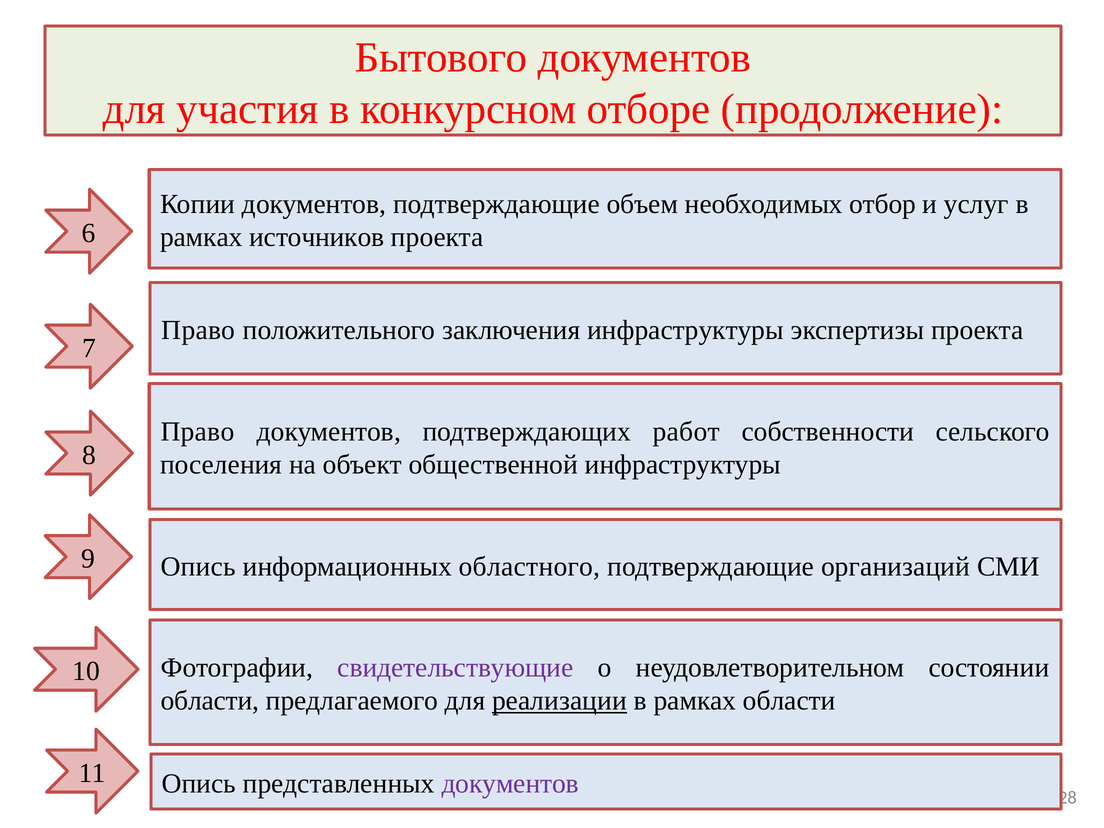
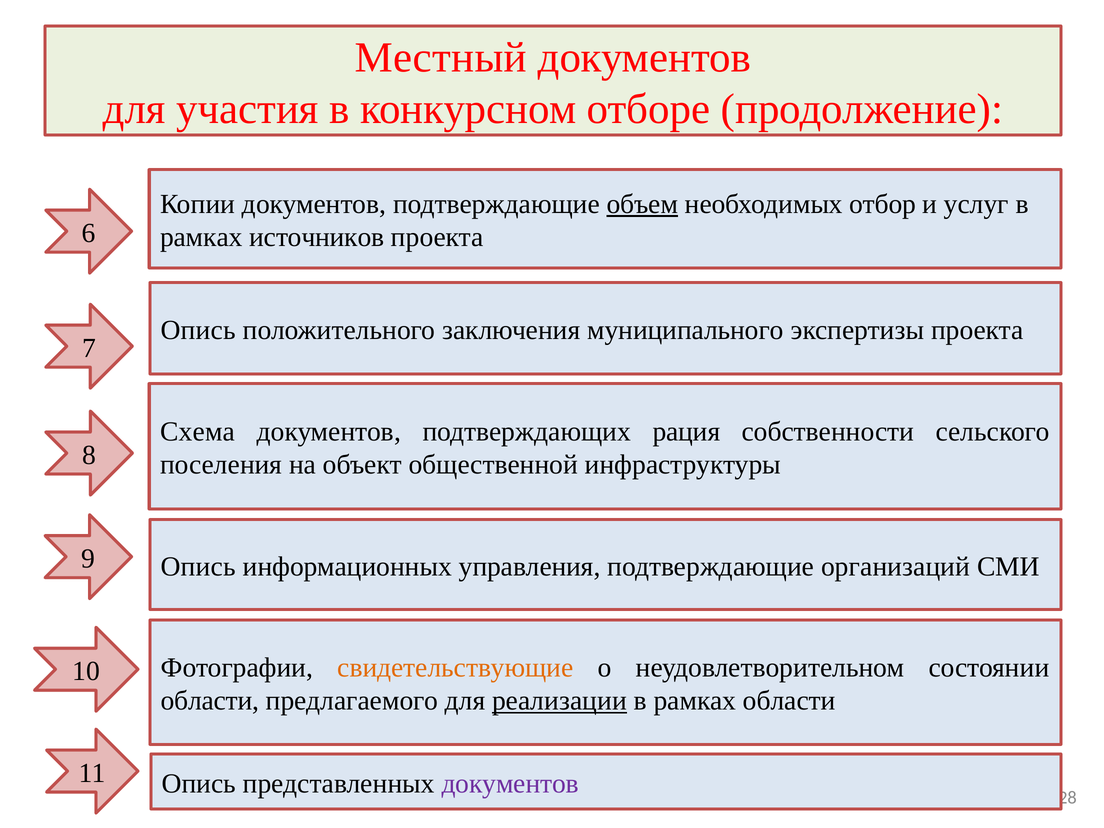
Бытового: Бытового -> Местный
объем underline: none -> present
Право at (198, 330): Право -> Опись
заключения инфраструктуры: инфраструктуры -> муниципального
Право at (197, 432): Право -> Схема
работ: работ -> рация
областного: областного -> управления
свидетельствующие colour: purple -> orange
